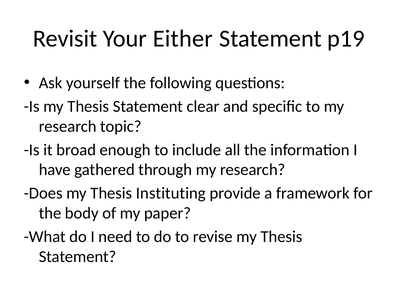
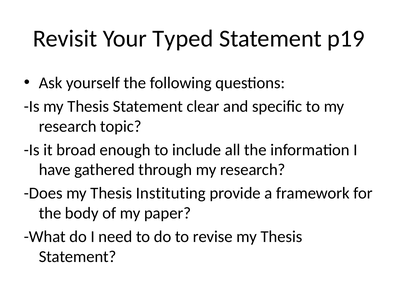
Either: Either -> Typed
